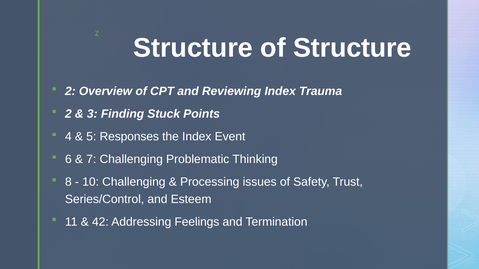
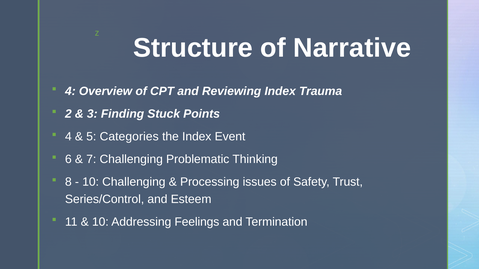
of Structure: Structure -> Narrative
2 at (70, 91): 2 -> 4
Responses: Responses -> Categories
42 at (100, 222): 42 -> 10
